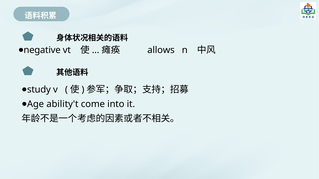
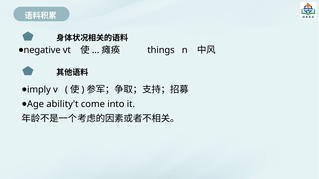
allows: allows -> things
study: study -> imply
